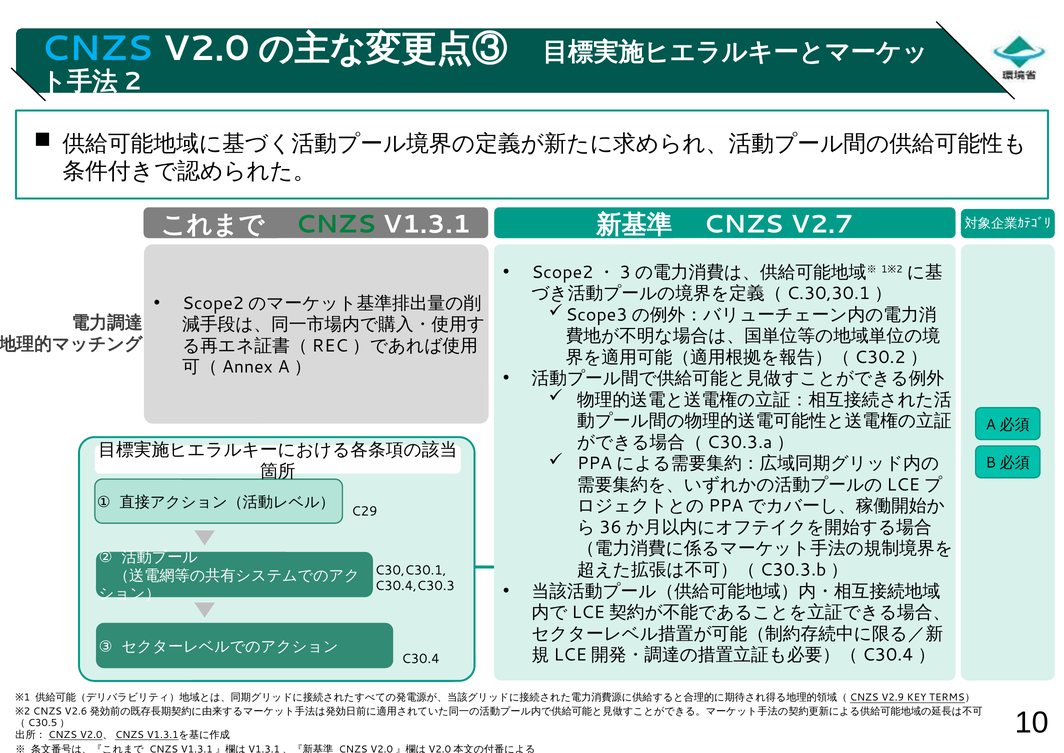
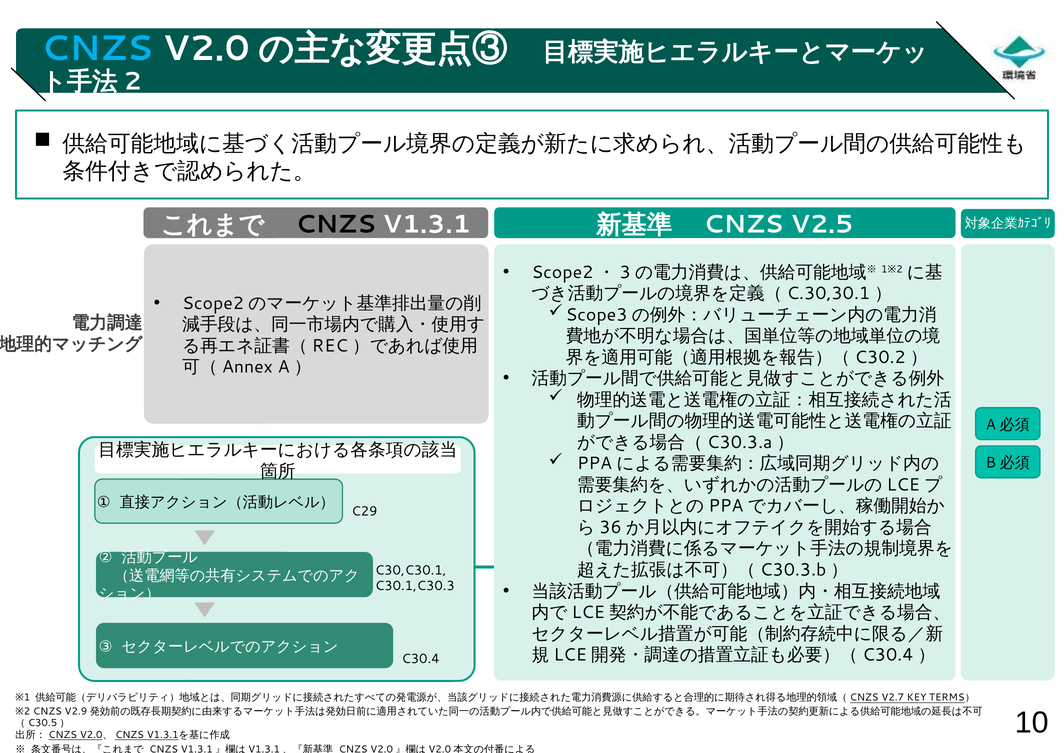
CNZS at (336, 224) colour: green -> black
V2.7: V2.7 -> V2.5
C30.4,C30.3: C30.4,C30.3 -> C30.1,C30.3
V2.9: V2.9 -> V2.7
V2.6: V2.6 -> V2.9
